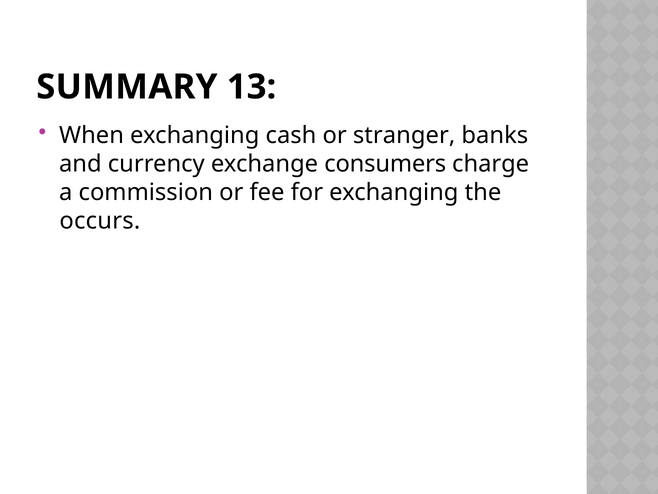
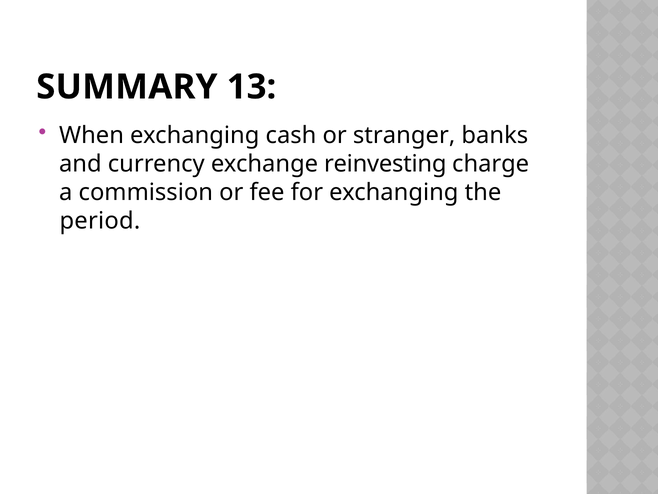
consumers: consumers -> reinvesting
occurs: occurs -> period
